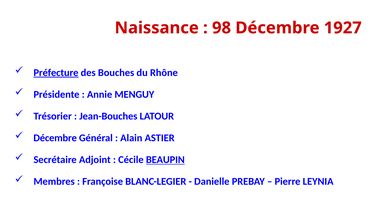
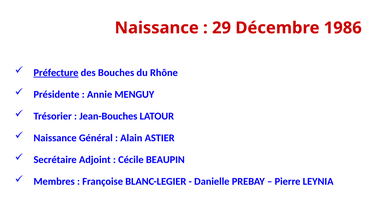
98: 98 -> 29
1927: 1927 -> 1986
Décembre at (55, 138): Décembre -> Naissance
BEAUPIN underline: present -> none
